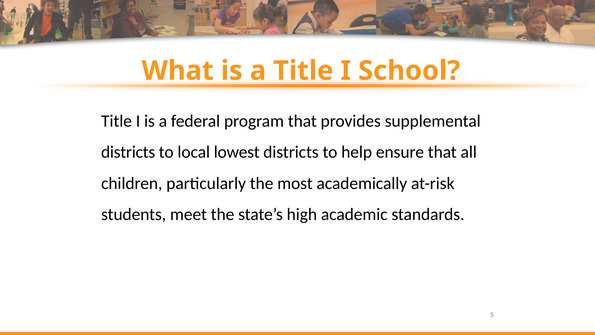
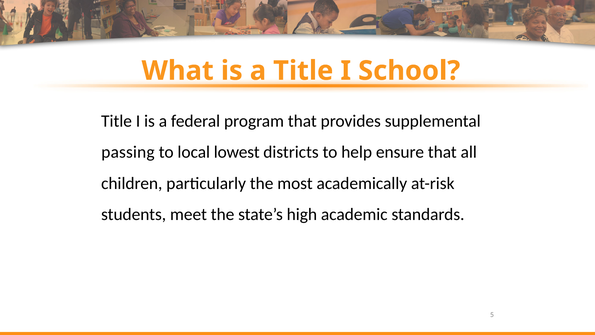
districts at (128, 152): districts -> passing
